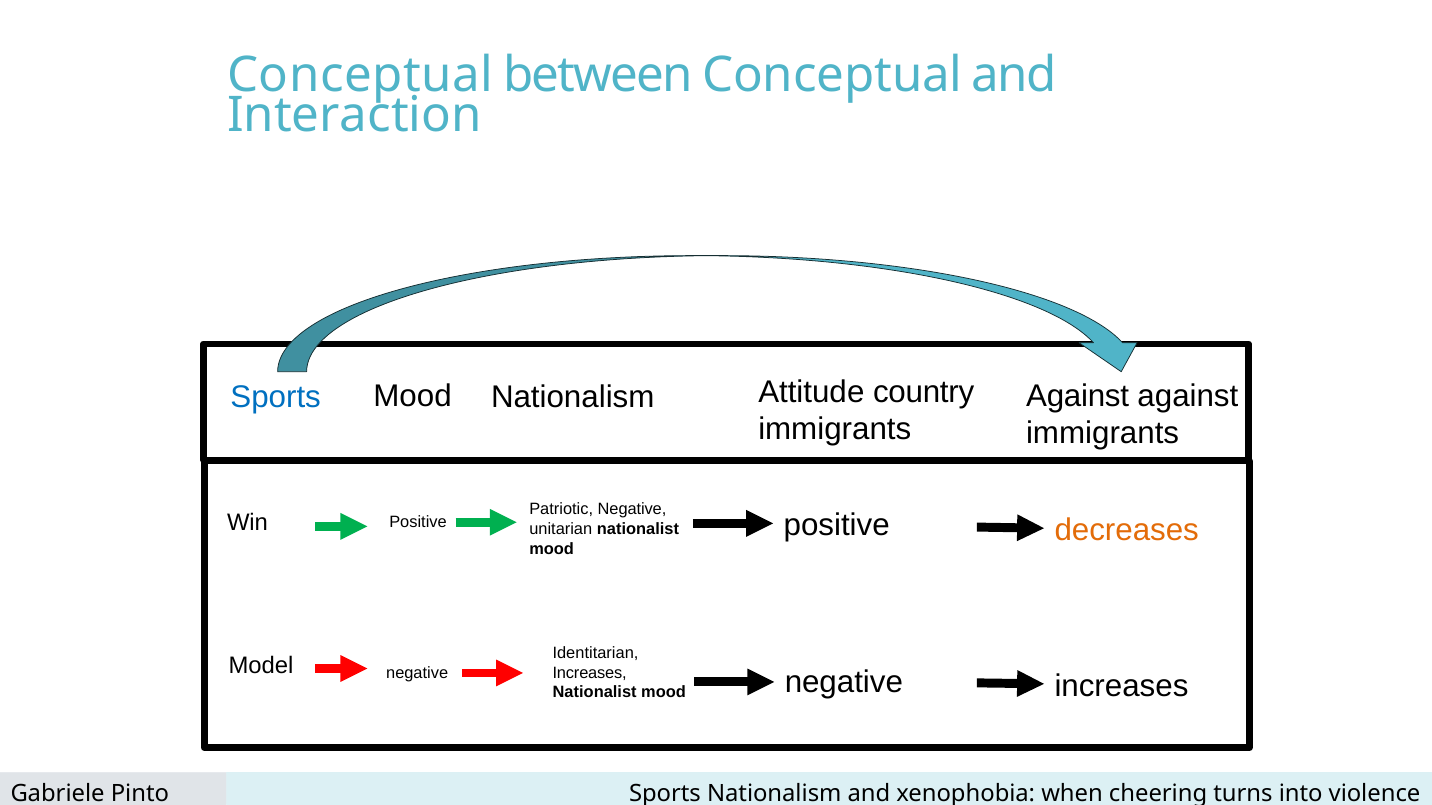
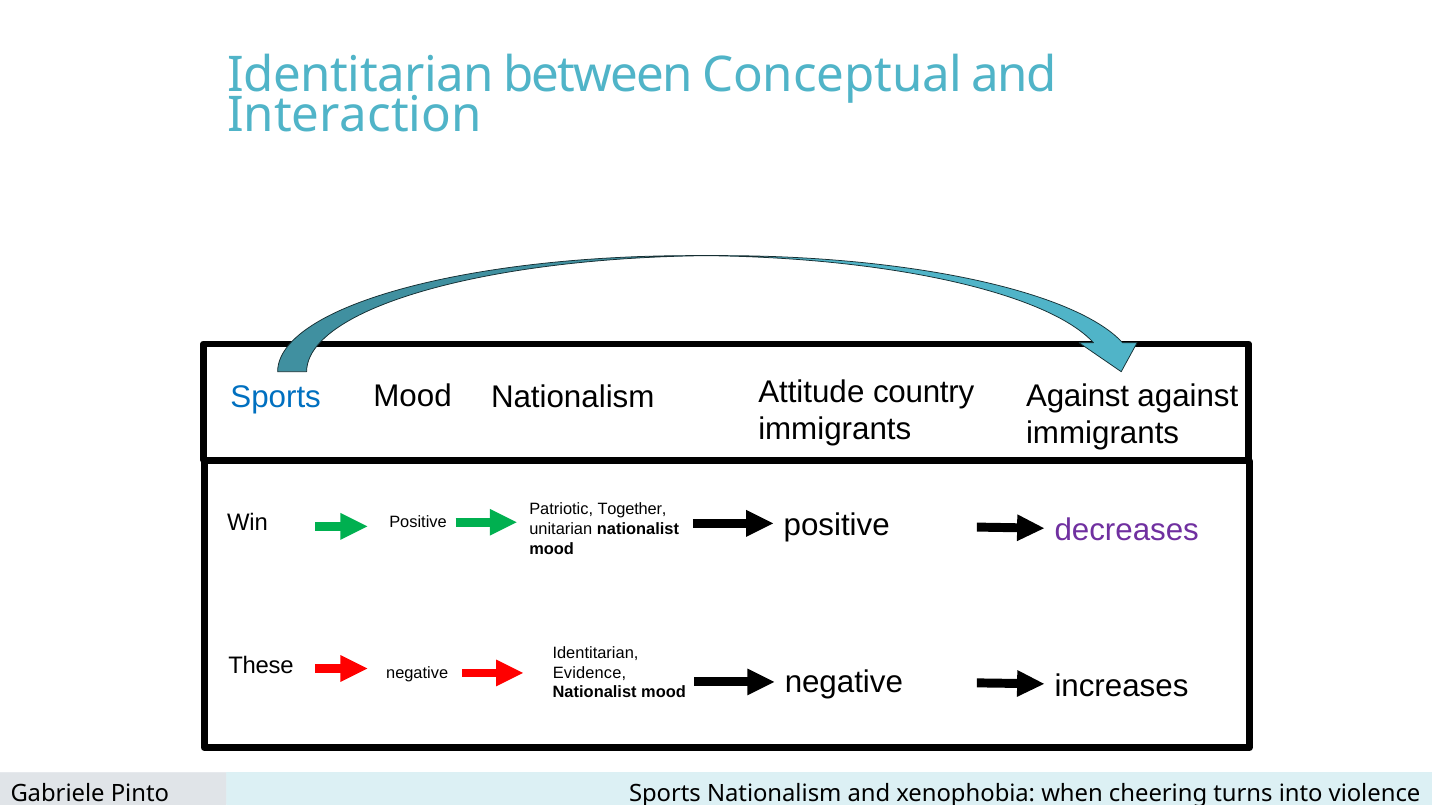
Conceptual at (360, 75): Conceptual -> Identitarian
Patriotic Negative: Negative -> Together
decreases colour: orange -> purple
Model: Model -> These
Increases at (590, 673): Increases -> Evidence
